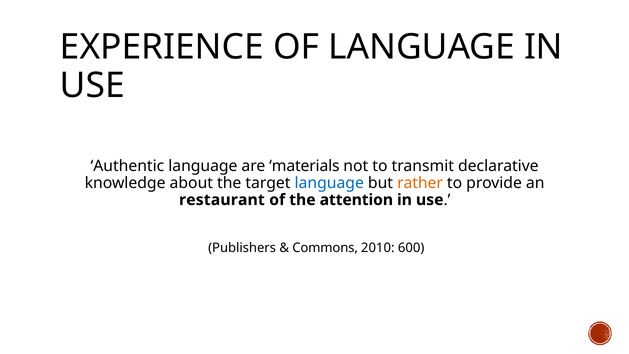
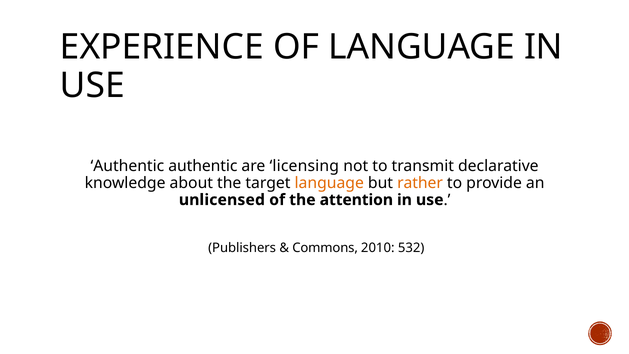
Authentic language: language -> authentic
materials: materials -> licensing
language at (329, 183) colour: blue -> orange
restaurant: restaurant -> unlicensed
600: 600 -> 532
